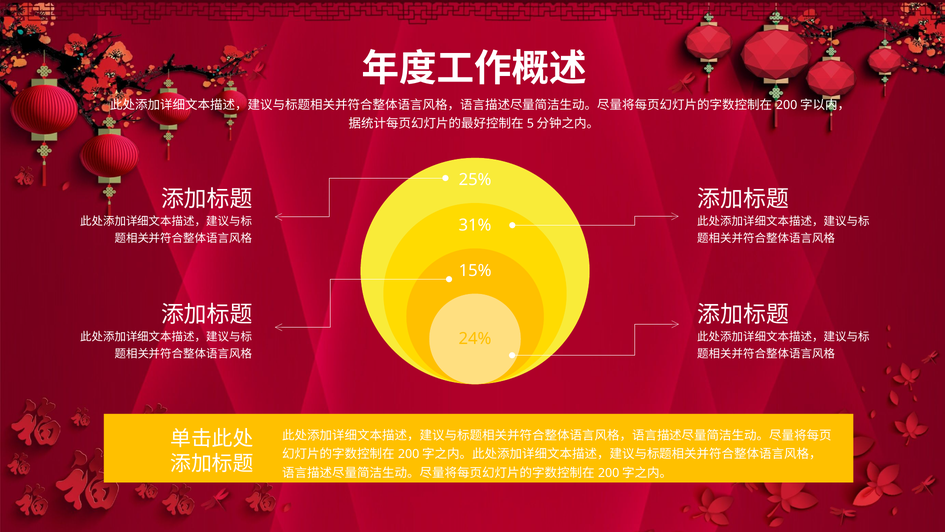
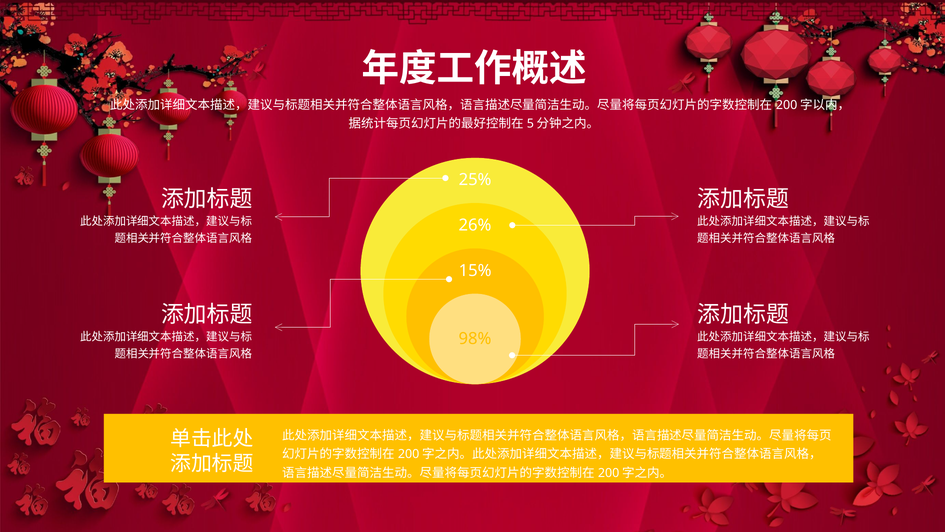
31%: 31% -> 26%
24%: 24% -> 98%
